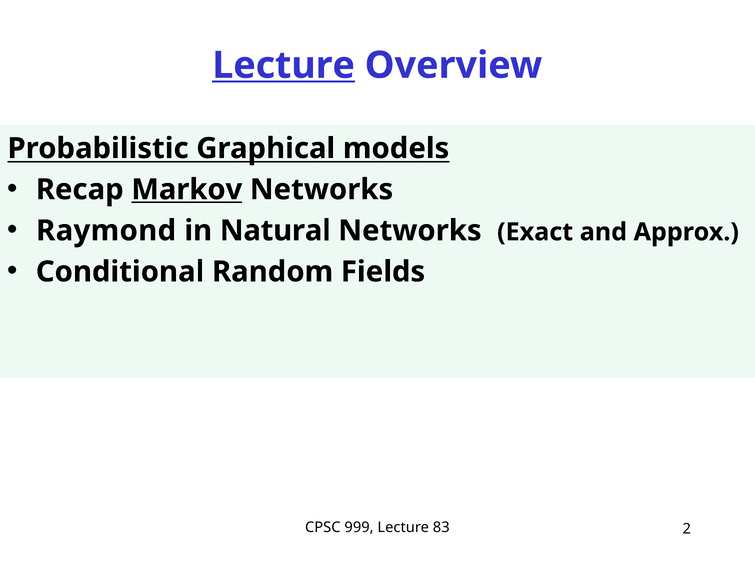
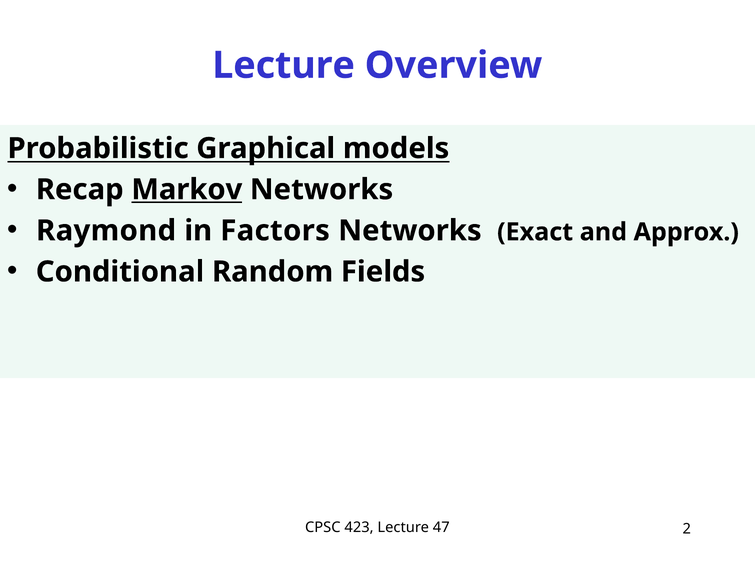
Lecture at (284, 65) underline: present -> none
Natural: Natural -> Factors
999: 999 -> 423
83: 83 -> 47
